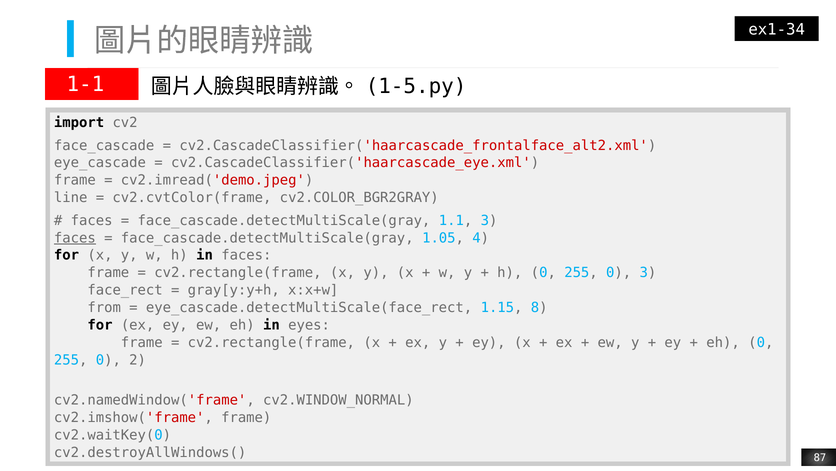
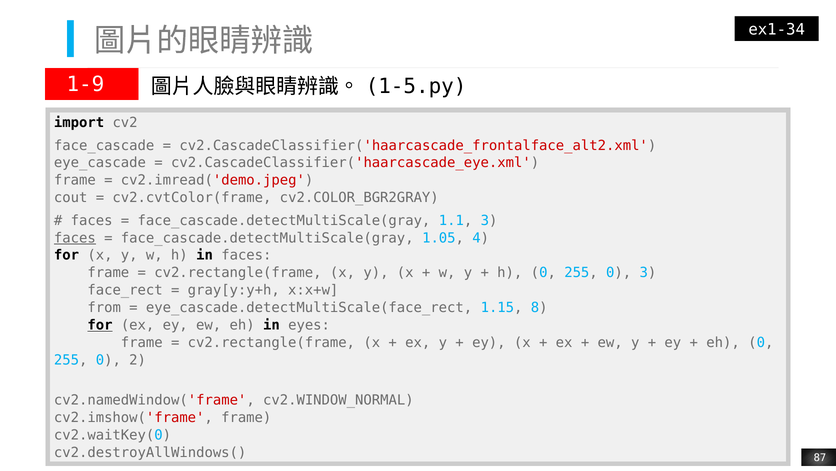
1-1: 1-1 -> 1-9
line: line -> cout
for at (100, 325) underline: none -> present
